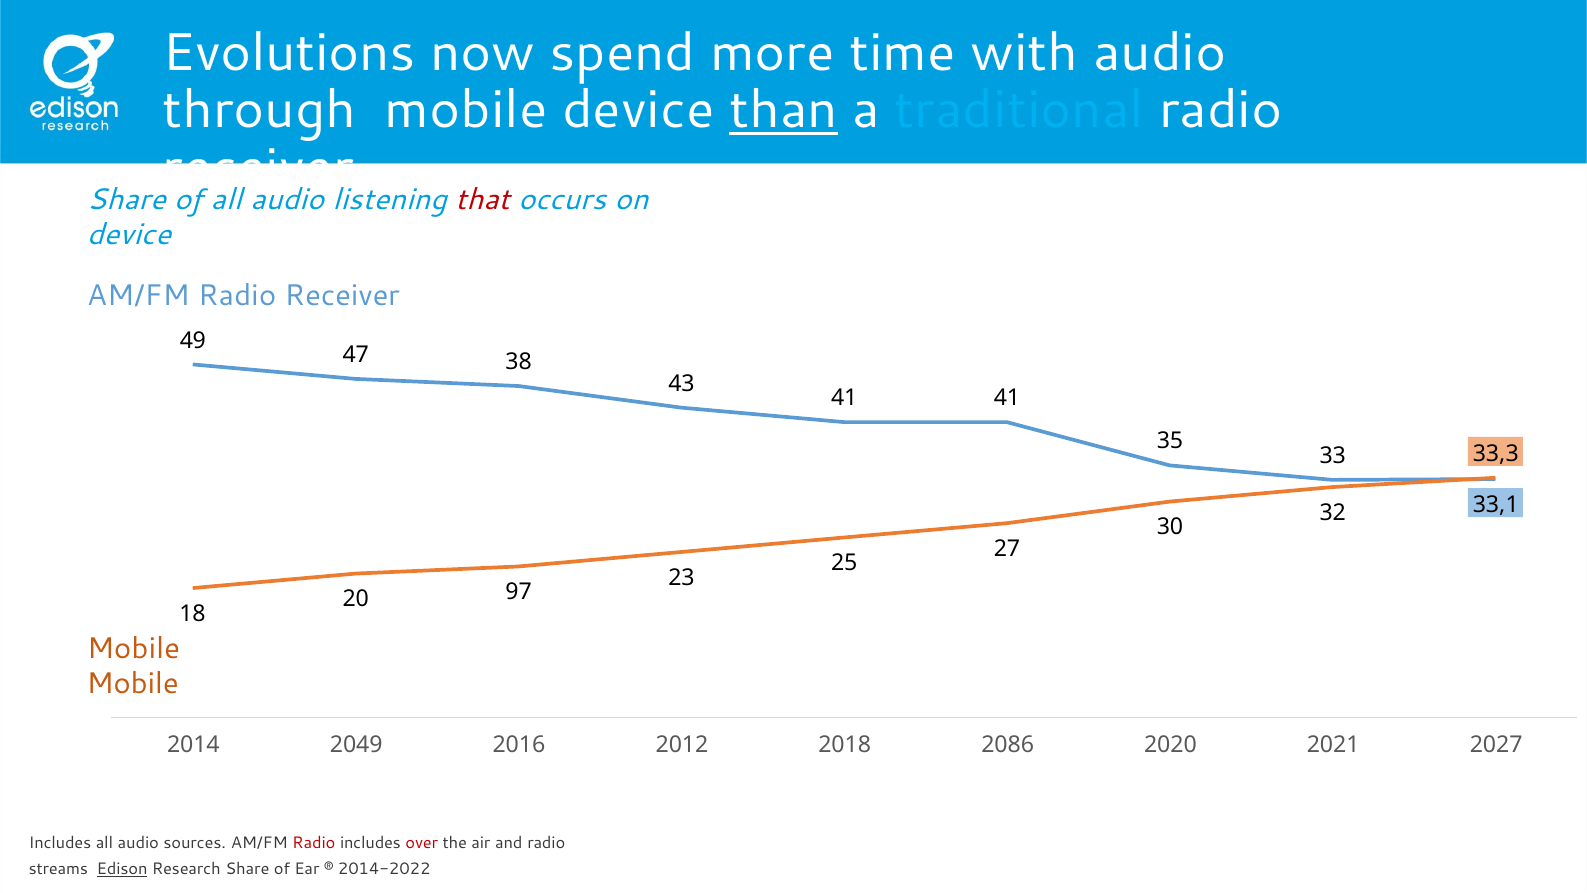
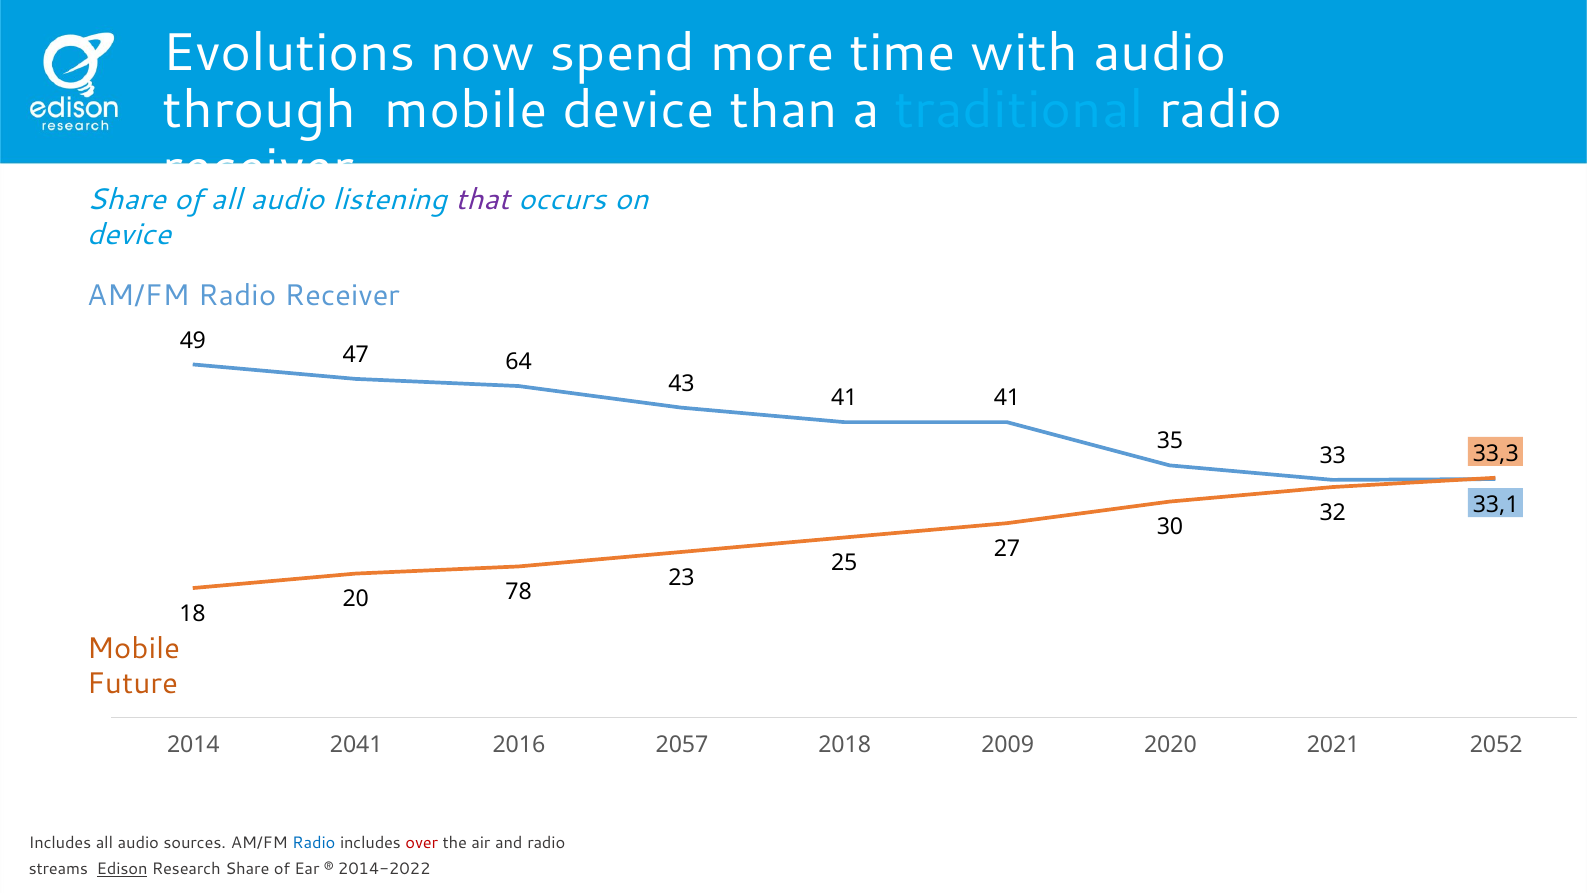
than underline: present -> none
that colour: red -> purple
38: 38 -> 64
97: 97 -> 78
Mobile at (133, 684): Mobile -> Future
2049: 2049 -> 2041
2012: 2012 -> 2057
2086: 2086 -> 2009
2027: 2027 -> 2052
Radio at (314, 843) colour: red -> blue
